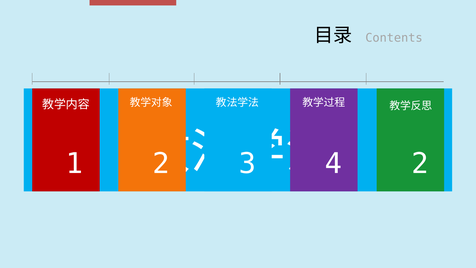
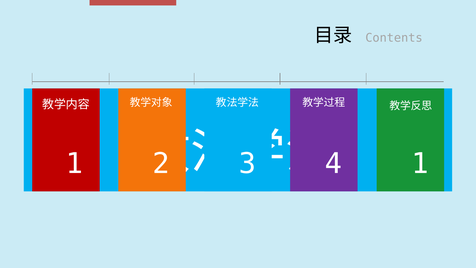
2 at (420, 164): 2 -> 1
